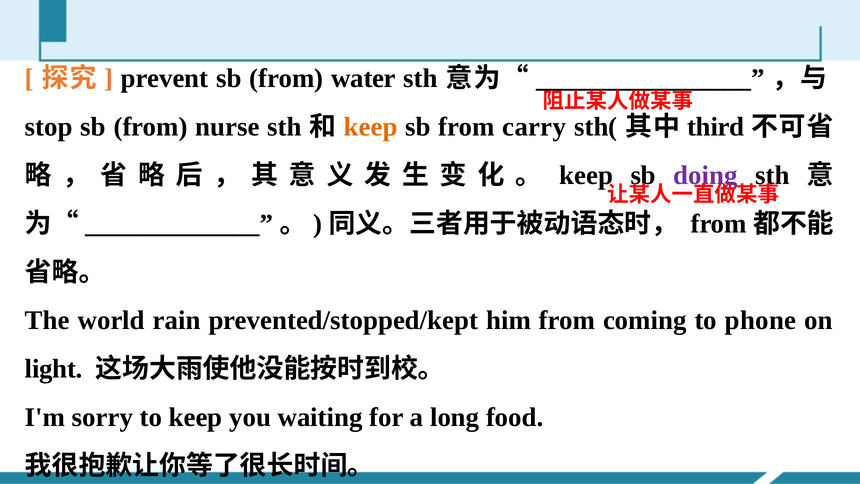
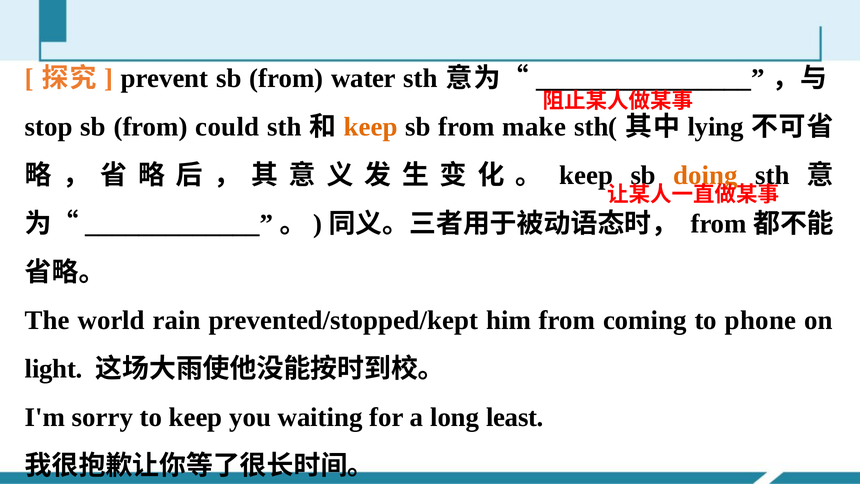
nurse: nurse -> could
carry: carry -> make
third: third -> lying
doing colour: purple -> orange
food: food -> least
